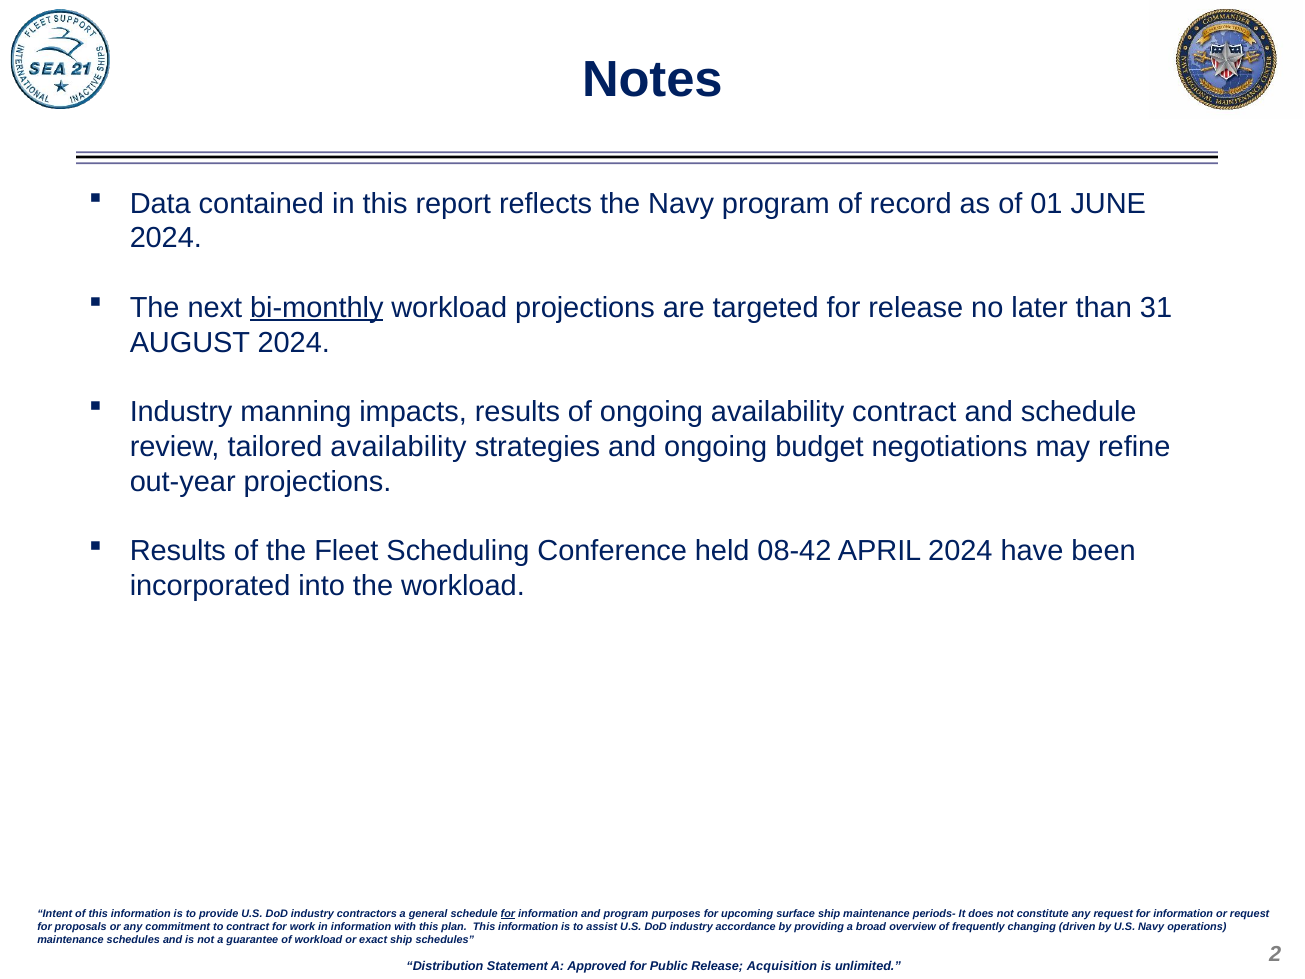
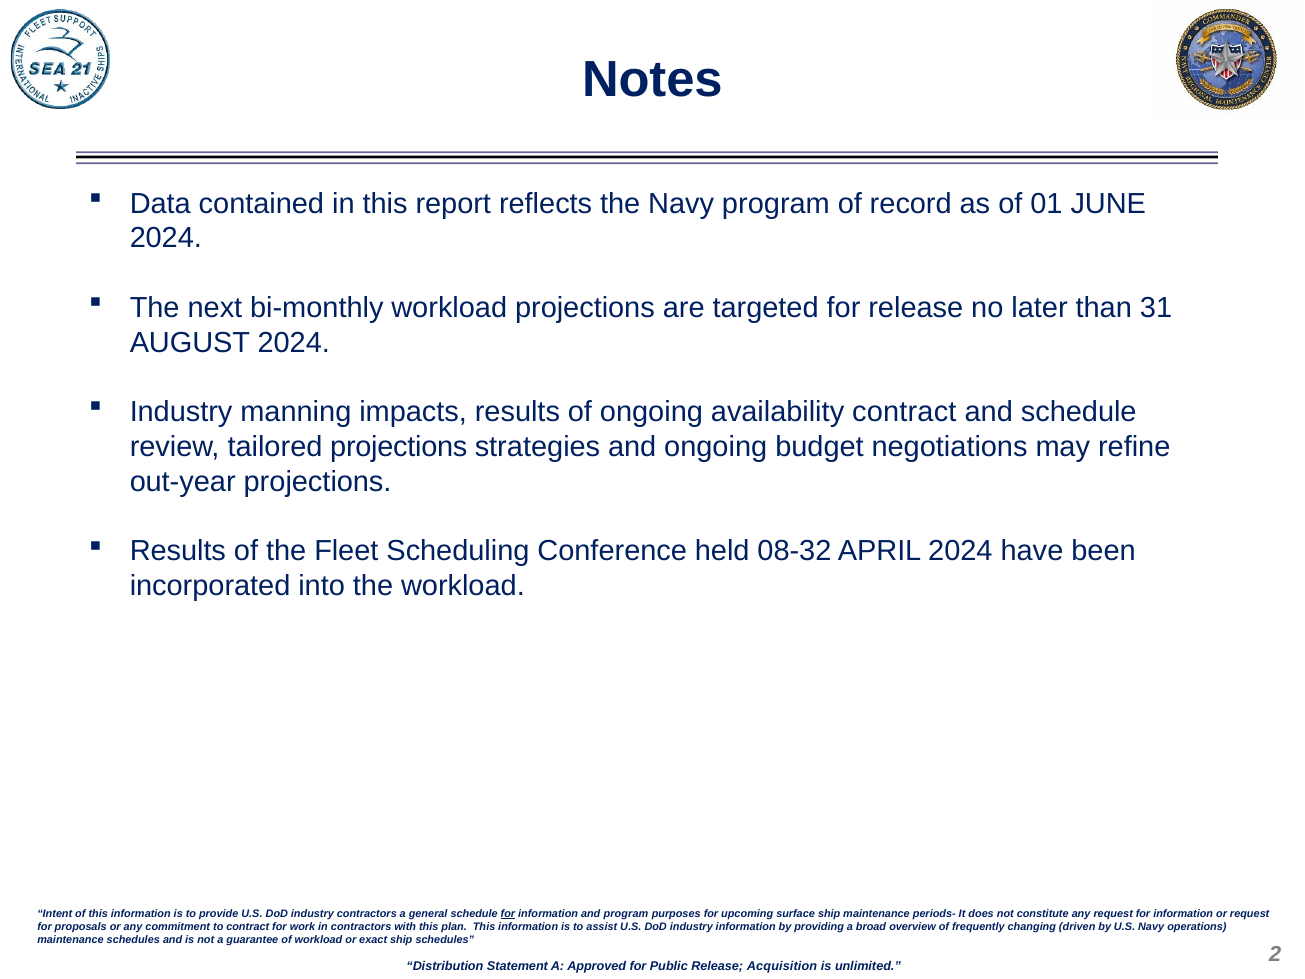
bi-monthly underline: present -> none
tailored availability: availability -> projections
08-42: 08-42 -> 08-32
in information: information -> contractors
industry accordance: accordance -> information
